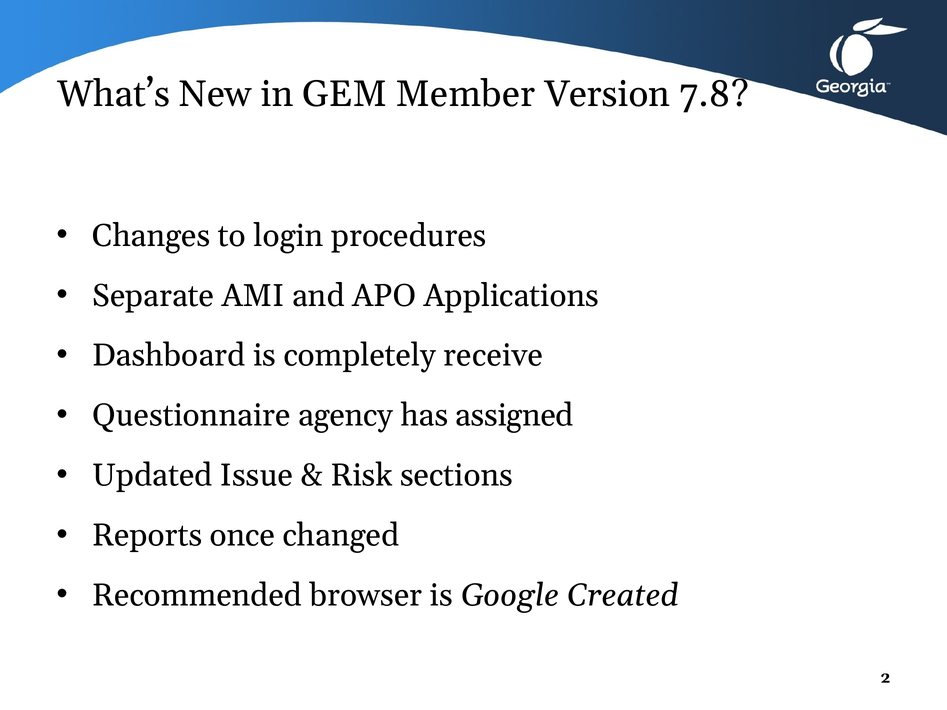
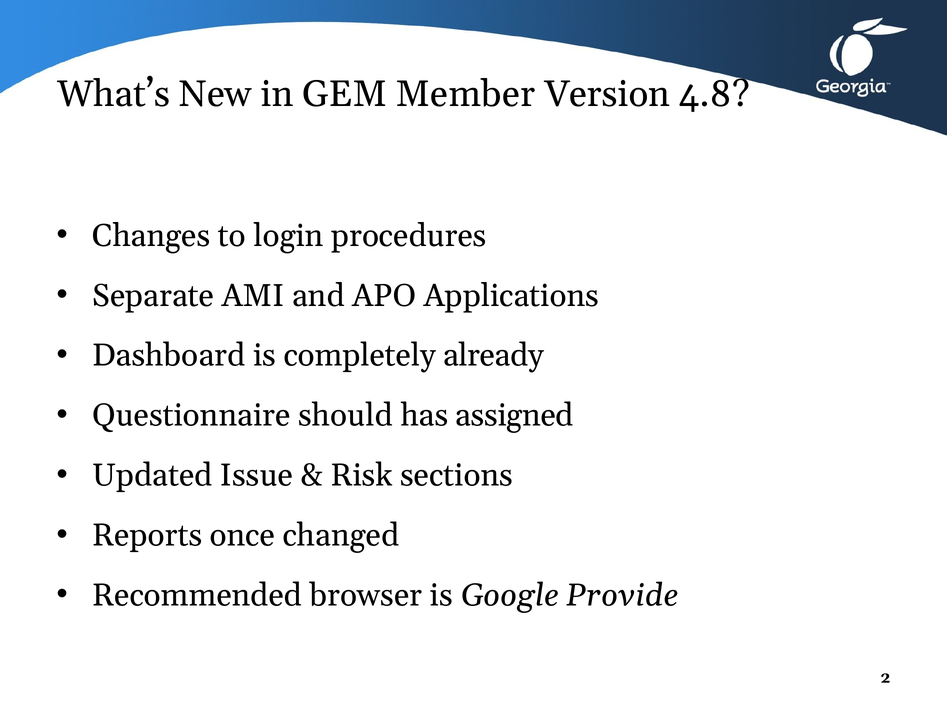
7.8: 7.8 -> 4.8
receive: receive -> already
agency: agency -> should
Created: Created -> Provide
